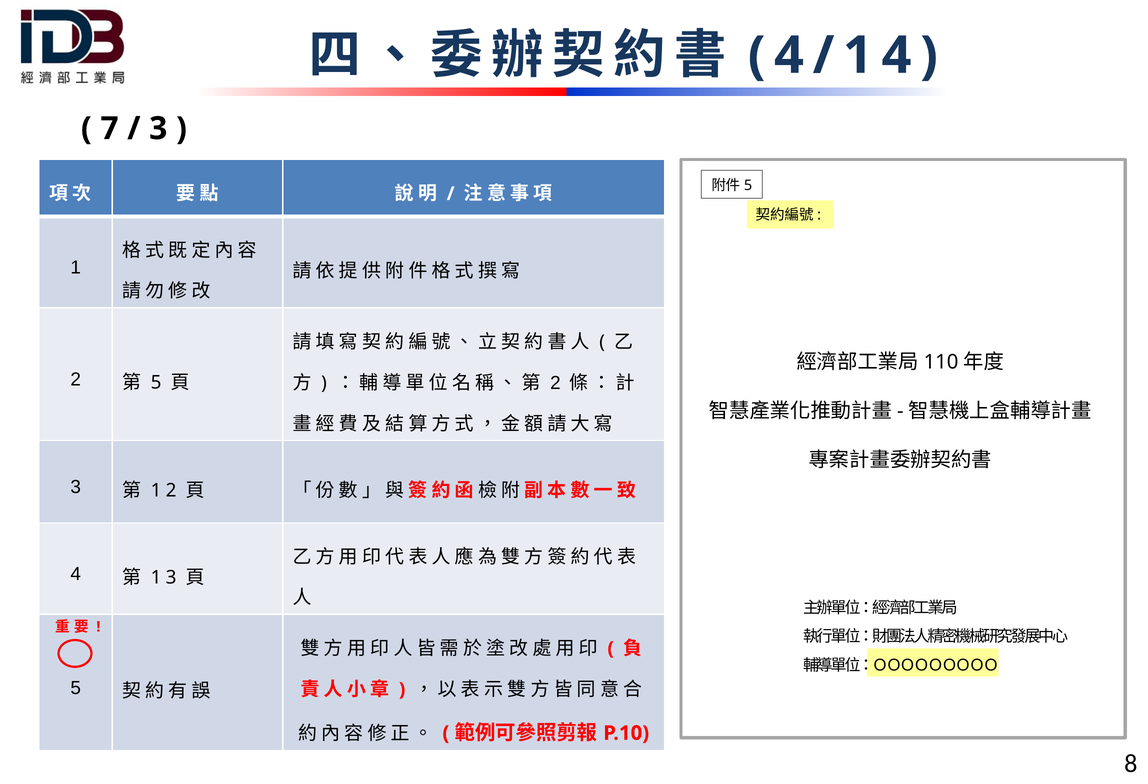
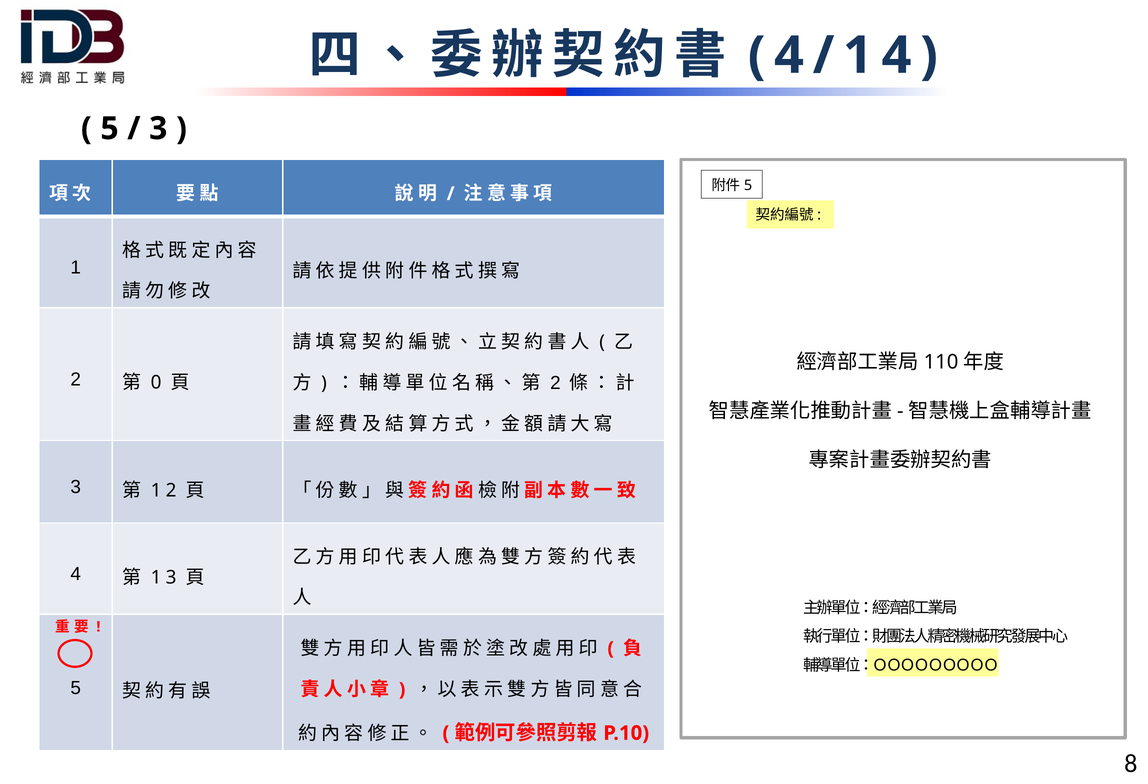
7 at (110, 129): 7 -> 5
5 at (156, 383): 5 -> 0
